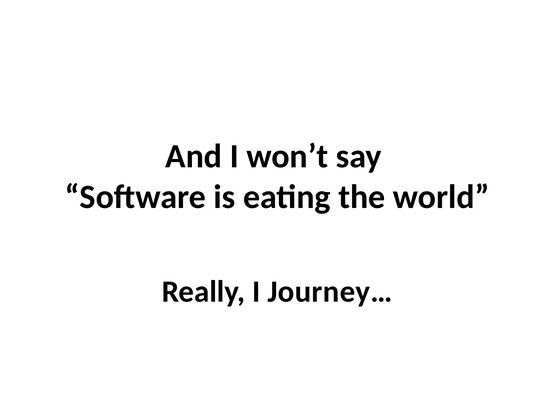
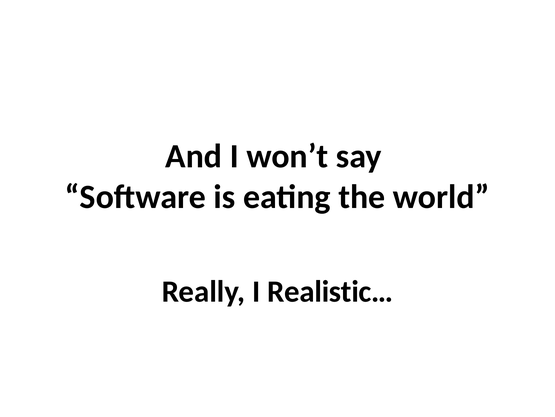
Journey…: Journey… -> Realistic…
